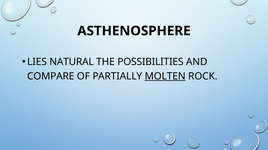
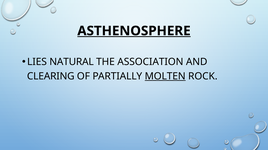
ASTHENOSPHERE underline: none -> present
POSSIBILITIES: POSSIBILITIES -> ASSOCIATION
COMPARE: COMPARE -> CLEARING
